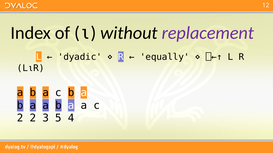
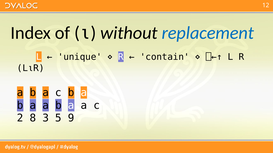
replacement colour: purple -> blue
dyadic: dyadic -> unique
equally: equally -> contain
2 2: 2 -> 8
4: 4 -> 9
